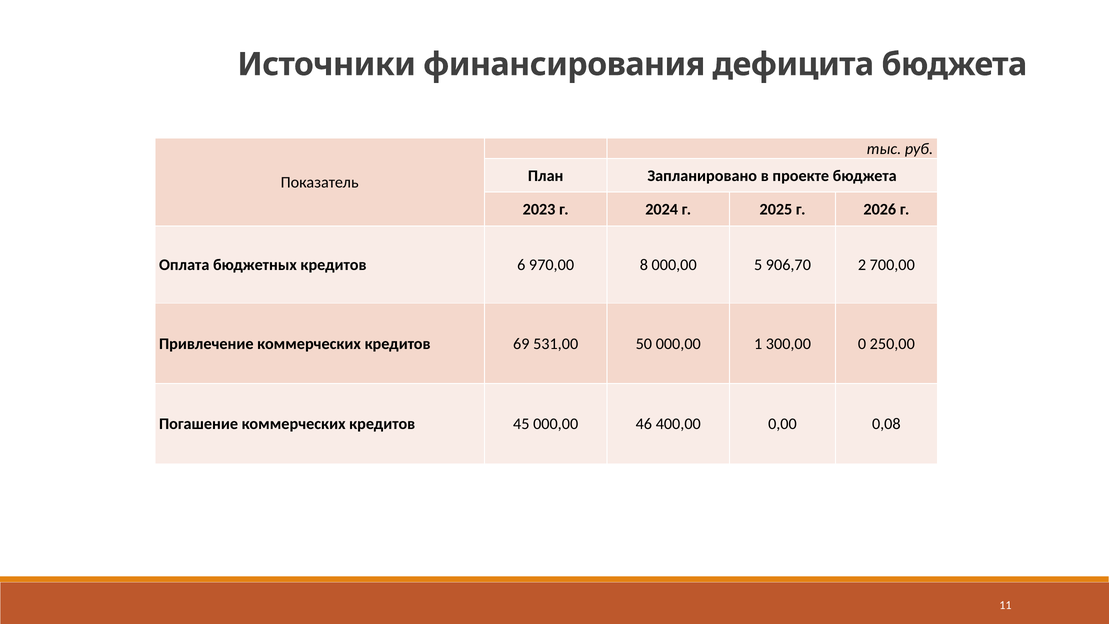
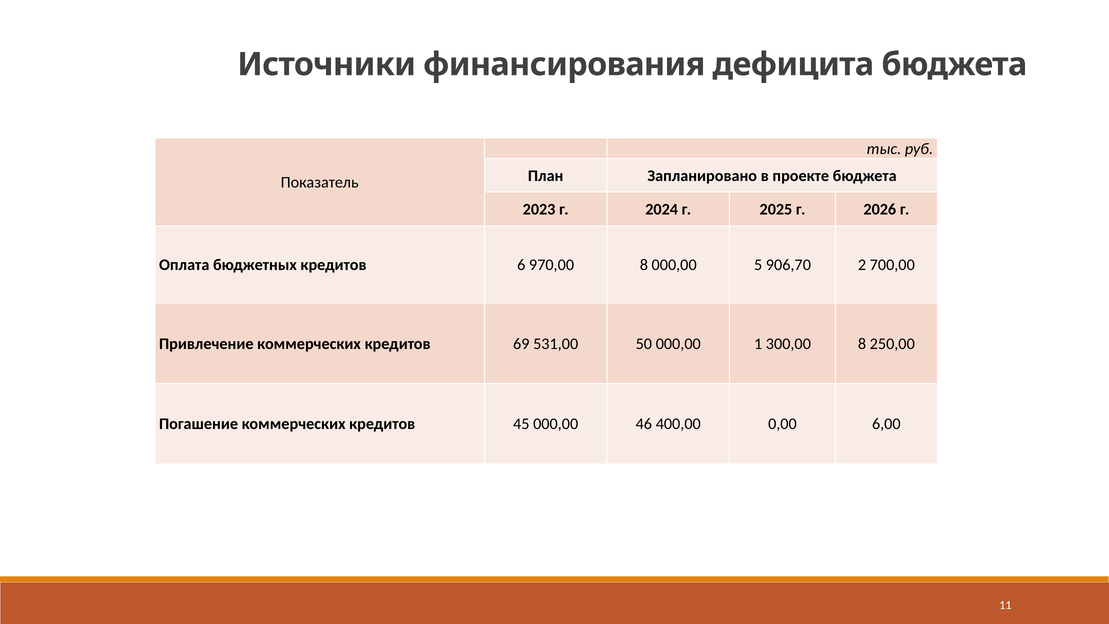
300,00 0: 0 -> 8
0,08: 0,08 -> 6,00
